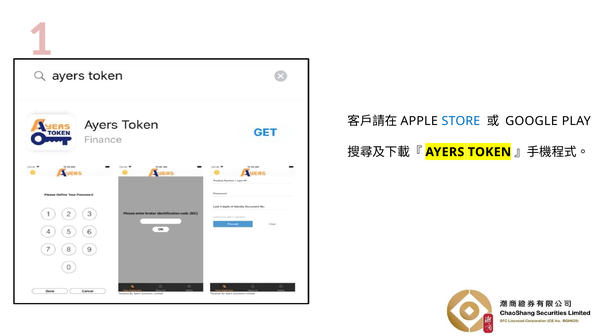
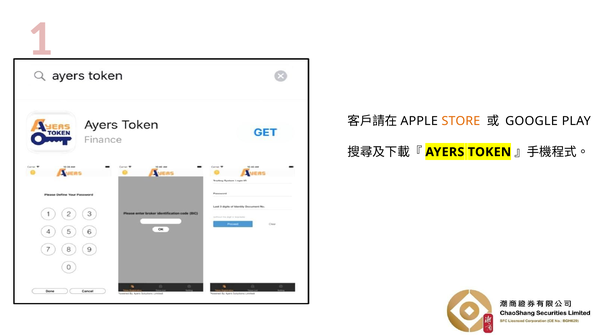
STORE colour: blue -> orange
